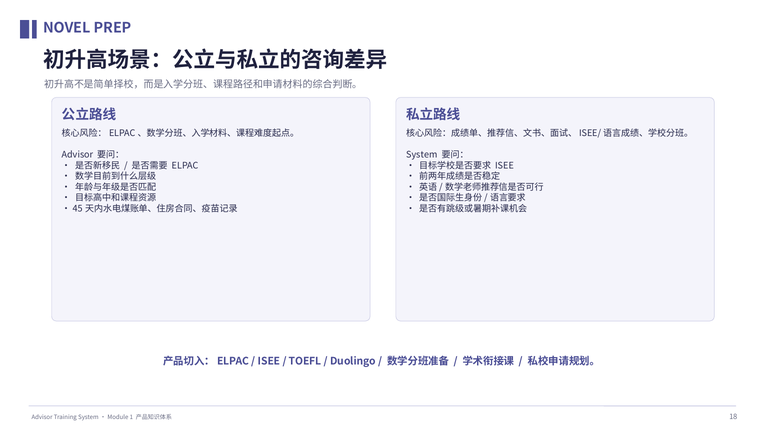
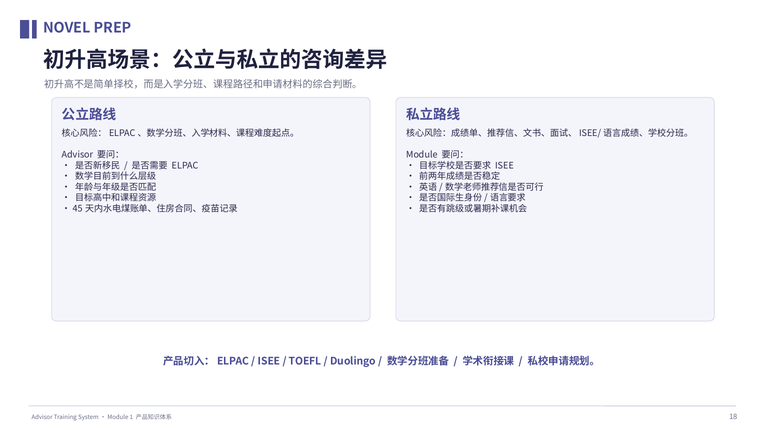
System at (422, 155): System -> Module
